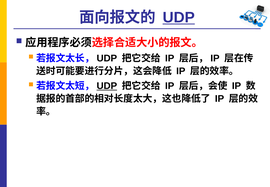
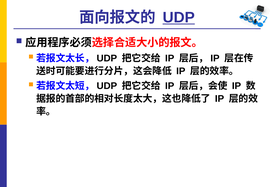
UDP at (107, 86) underline: present -> none
